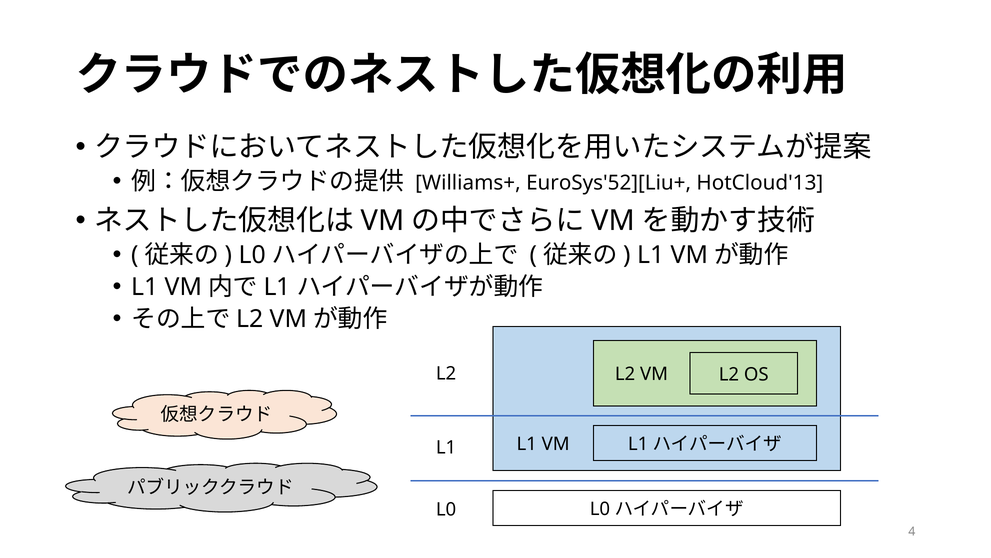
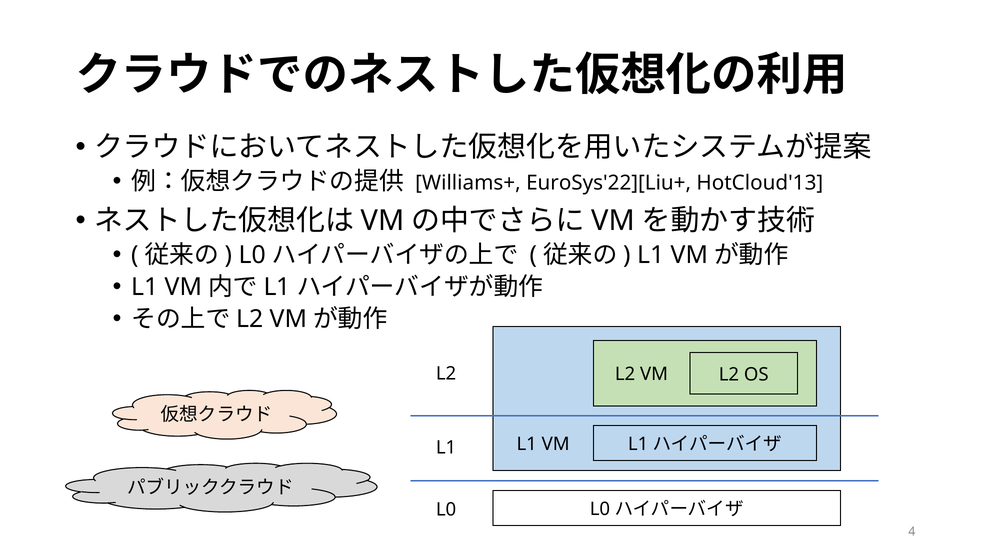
EuroSys'52][Liu+: EuroSys'52][Liu+ -> EuroSys'22][Liu+
